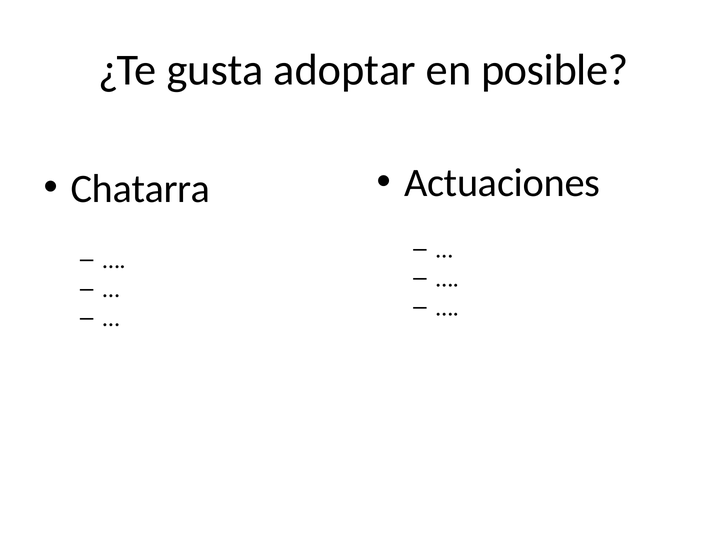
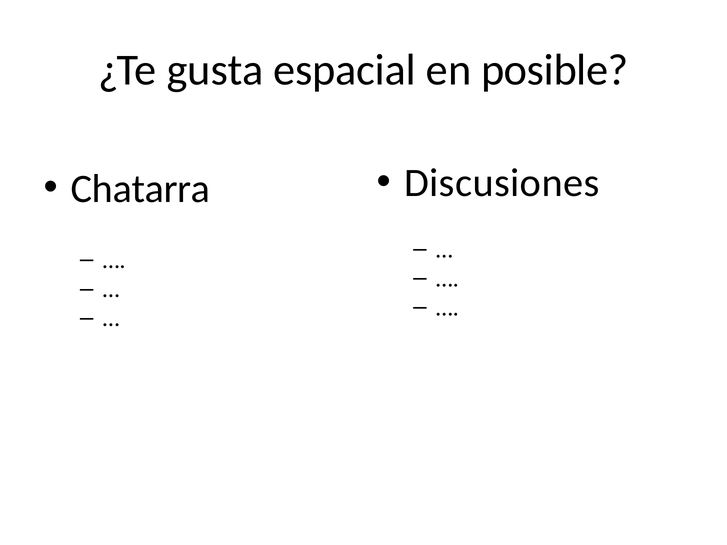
adoptar: adoptar -> espacial
Actuaciones: Actuaciones -> Discusiones
